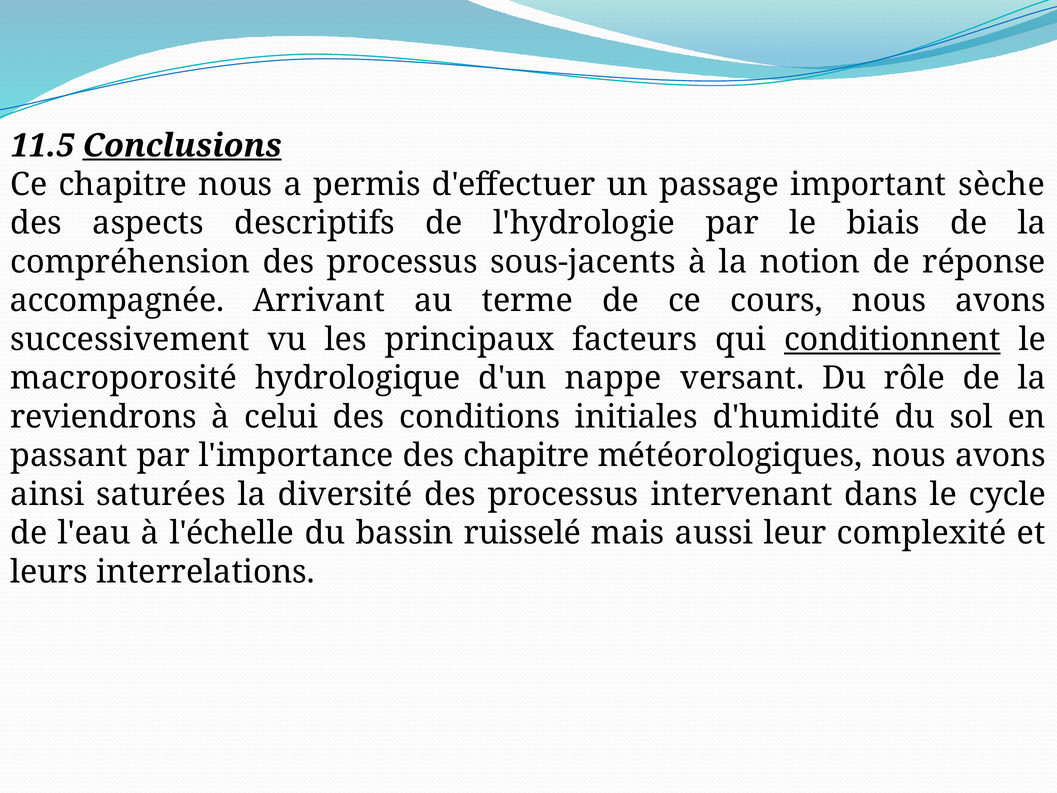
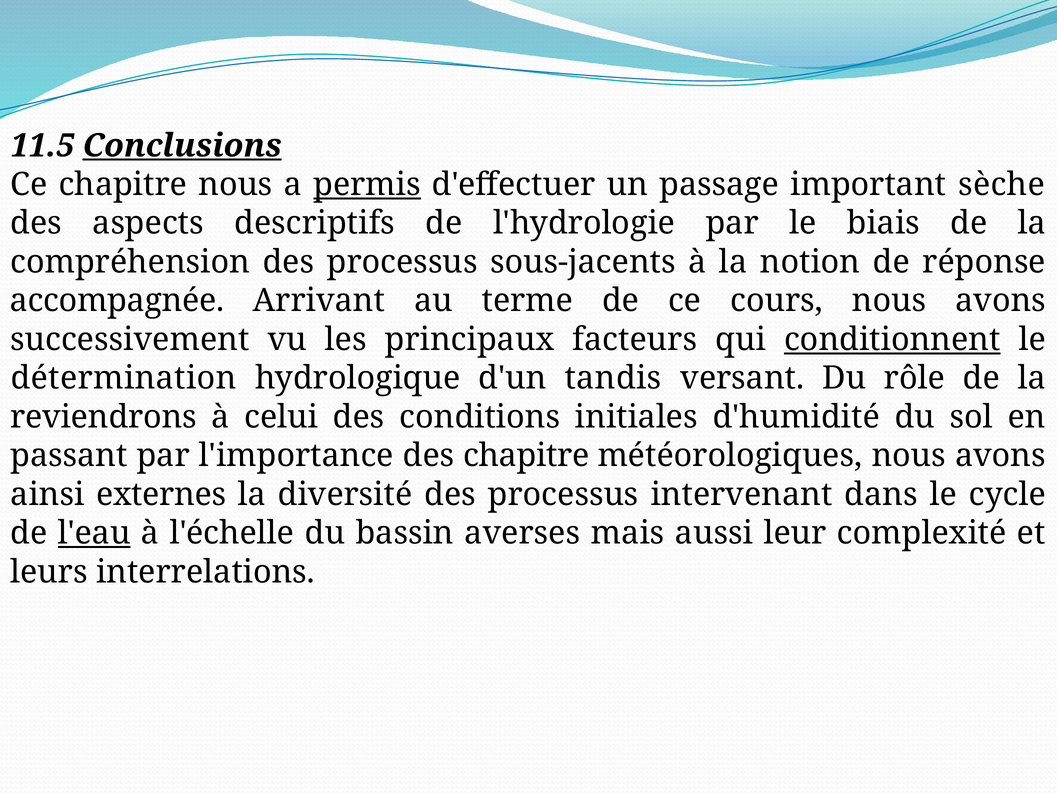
permis underline: none -> present
macroporosité: macroporosité -> détermination
nappe: nappe -> tandis
saturées: saturées -> externes
l'eau underline: none -> present
ruisselé: ruisselé -> averses
